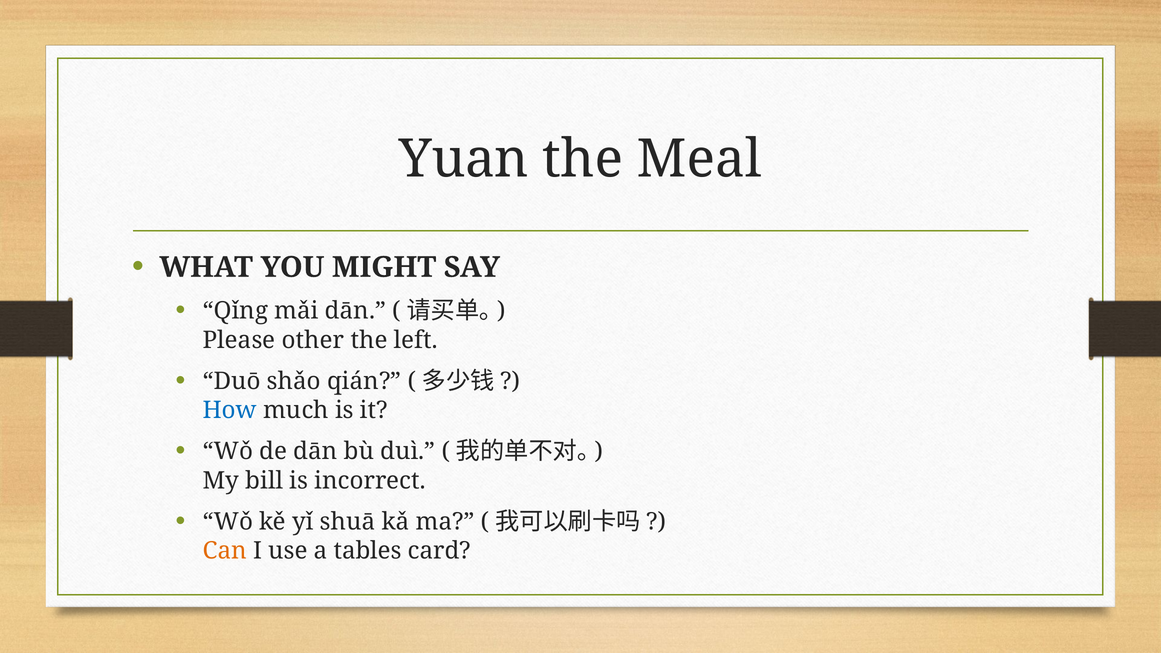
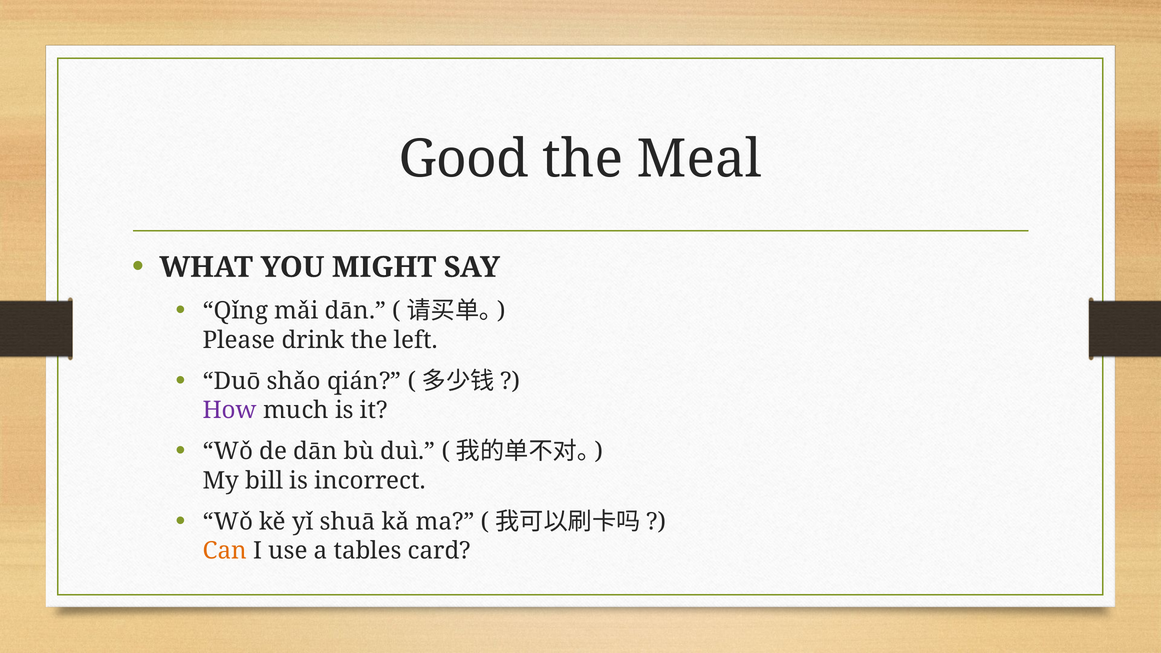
Yuan: Yuan -> Good
other: other -> drink
How colour: blue -> purple
